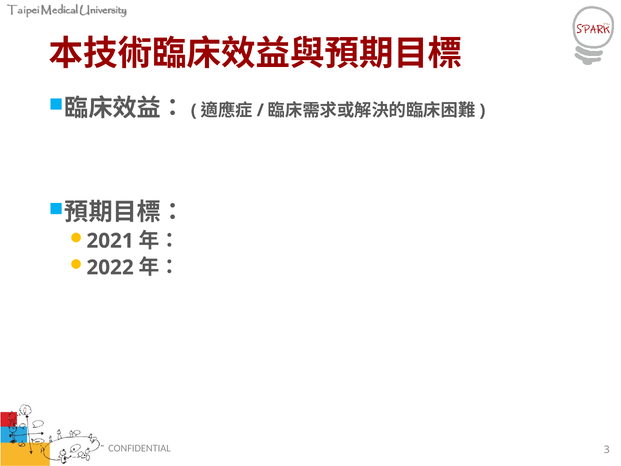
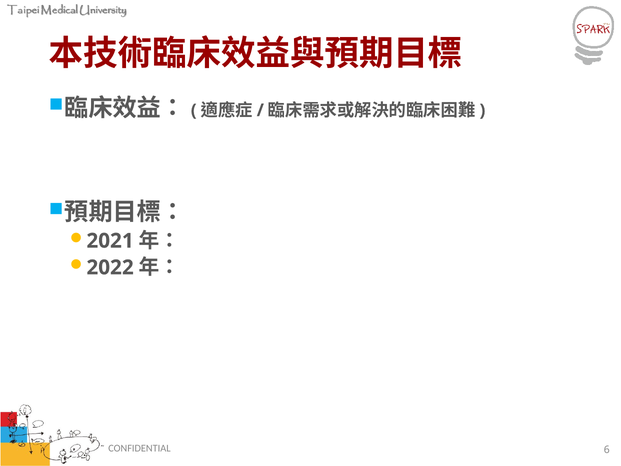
3: 3 -> 6
